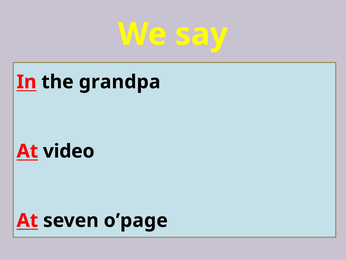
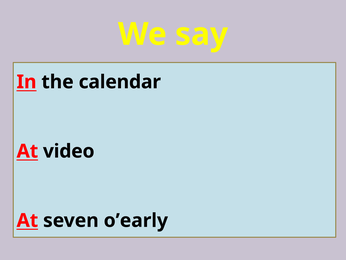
grandpa: grandpa -> calendar
o’page: o’page -> o’early
